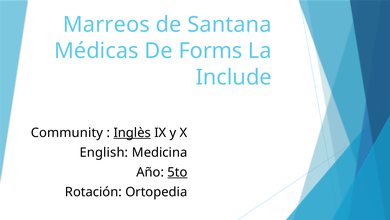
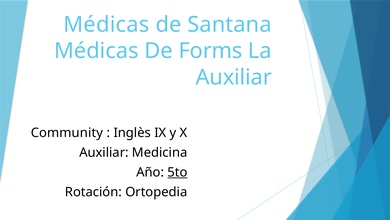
Marreos at (106, 24): Marreos -> Médicas
Include at (234, 77): Include -> Auxiliar
Inglès underline: present -> none
English at (104, 152): English -> Auxiliar
